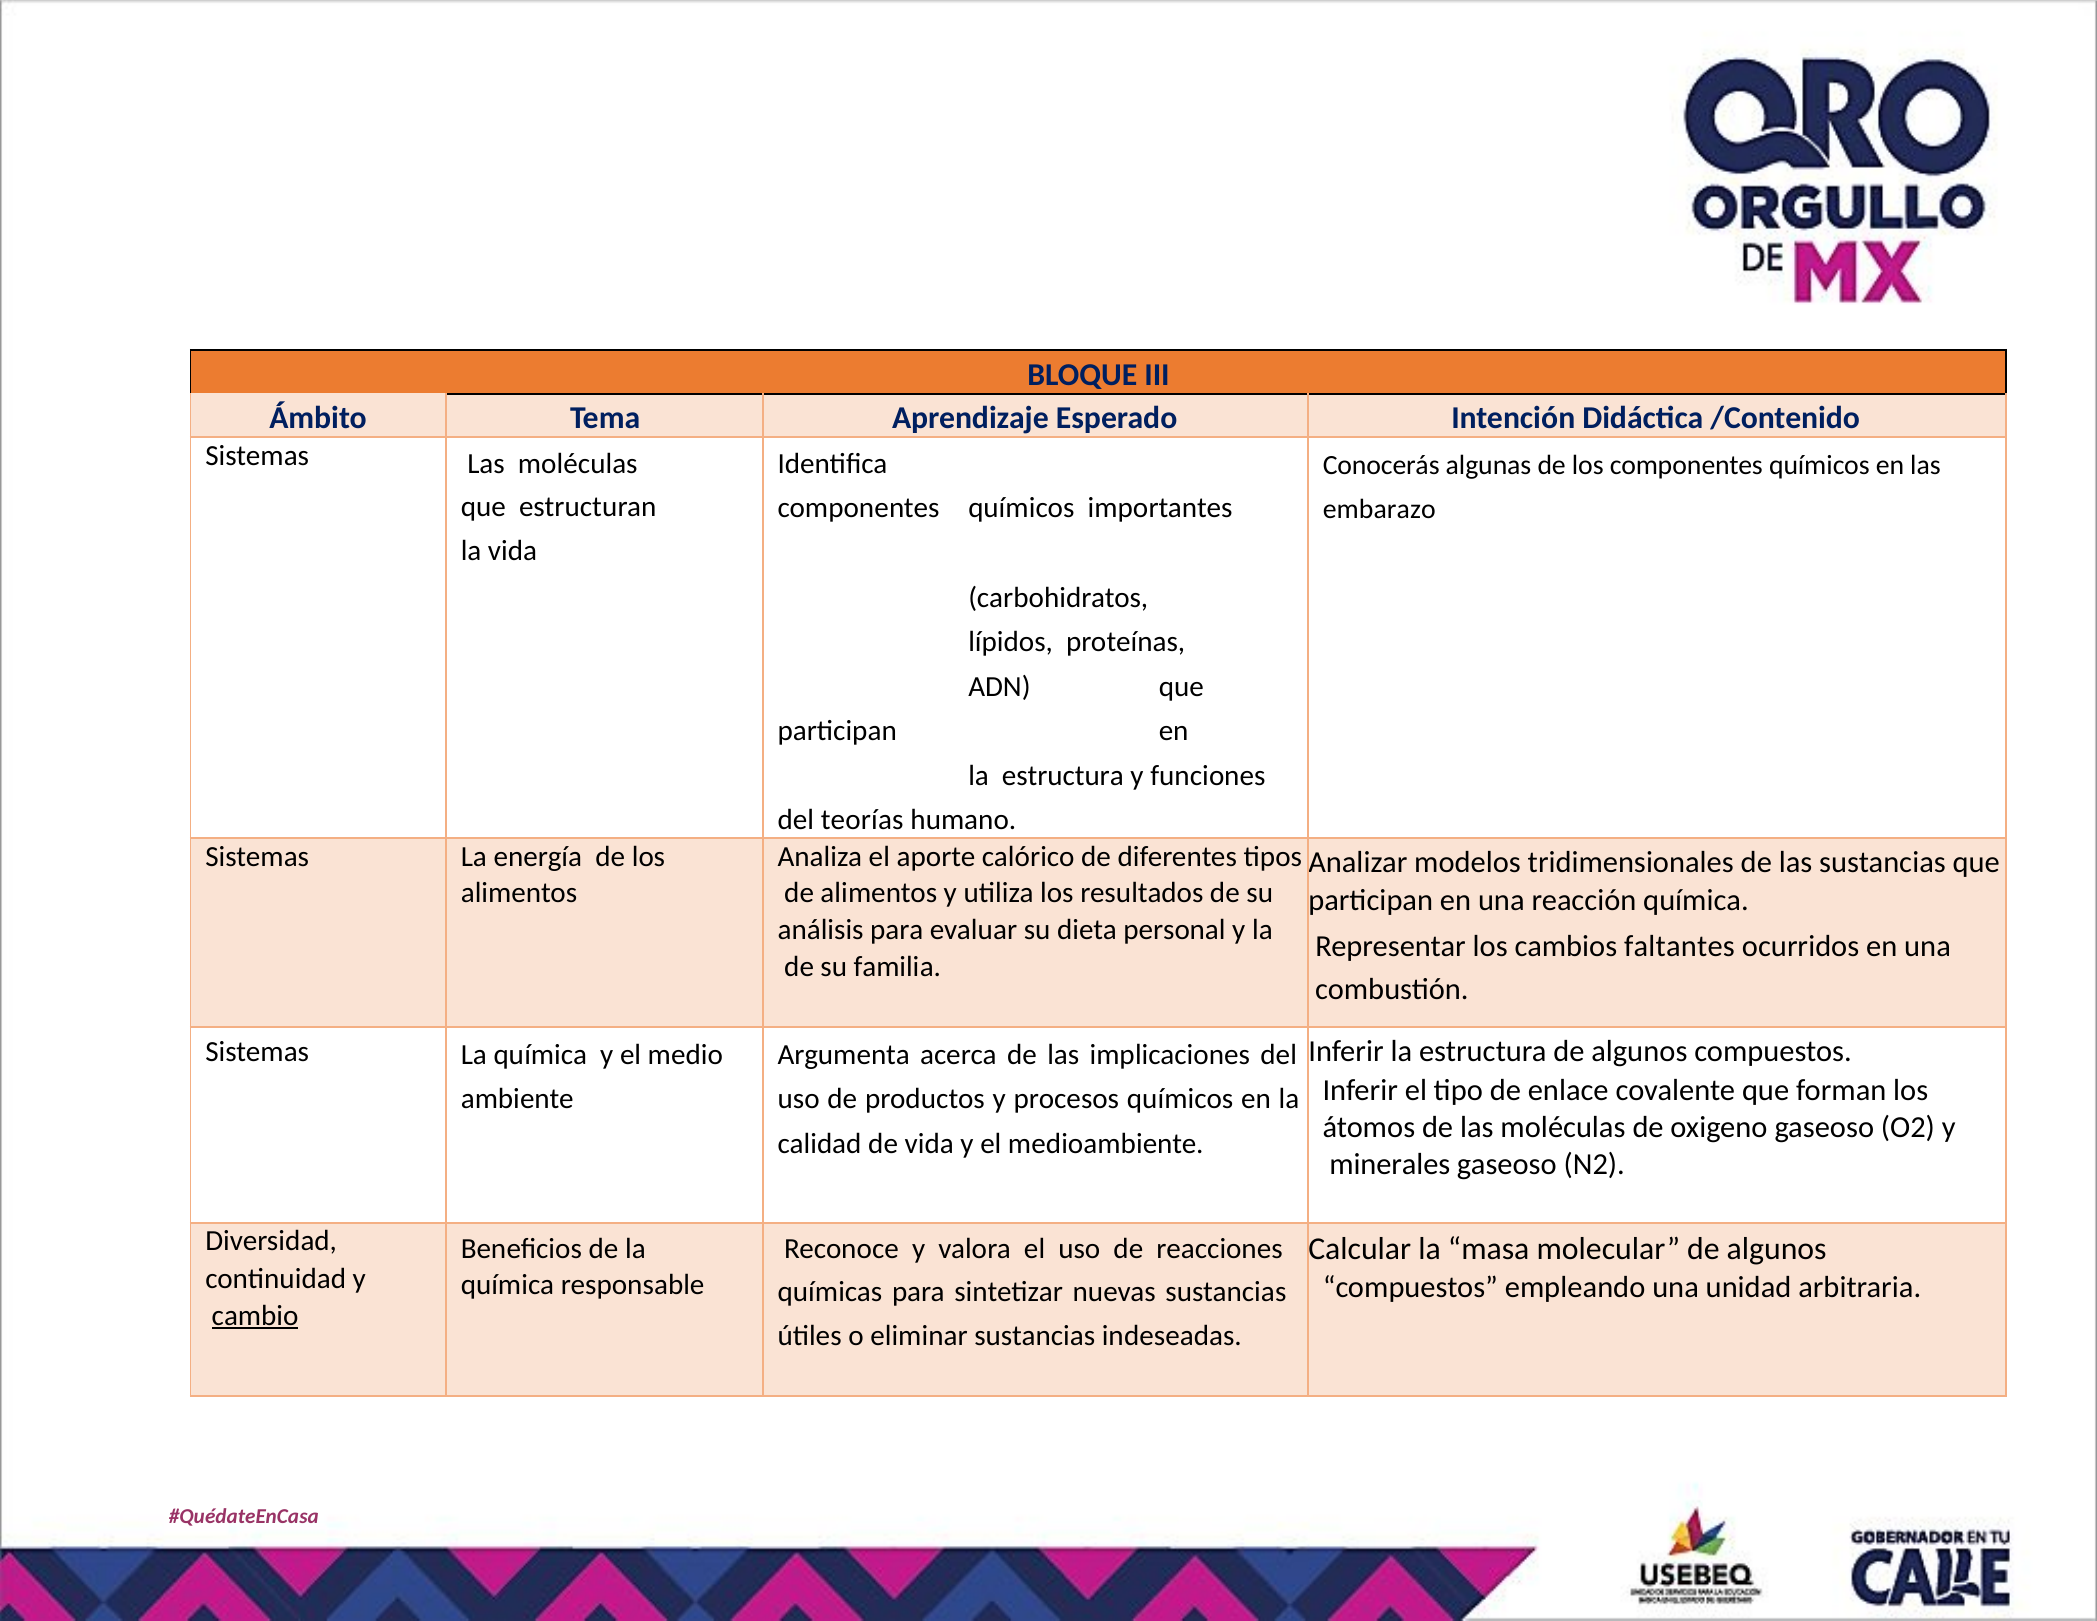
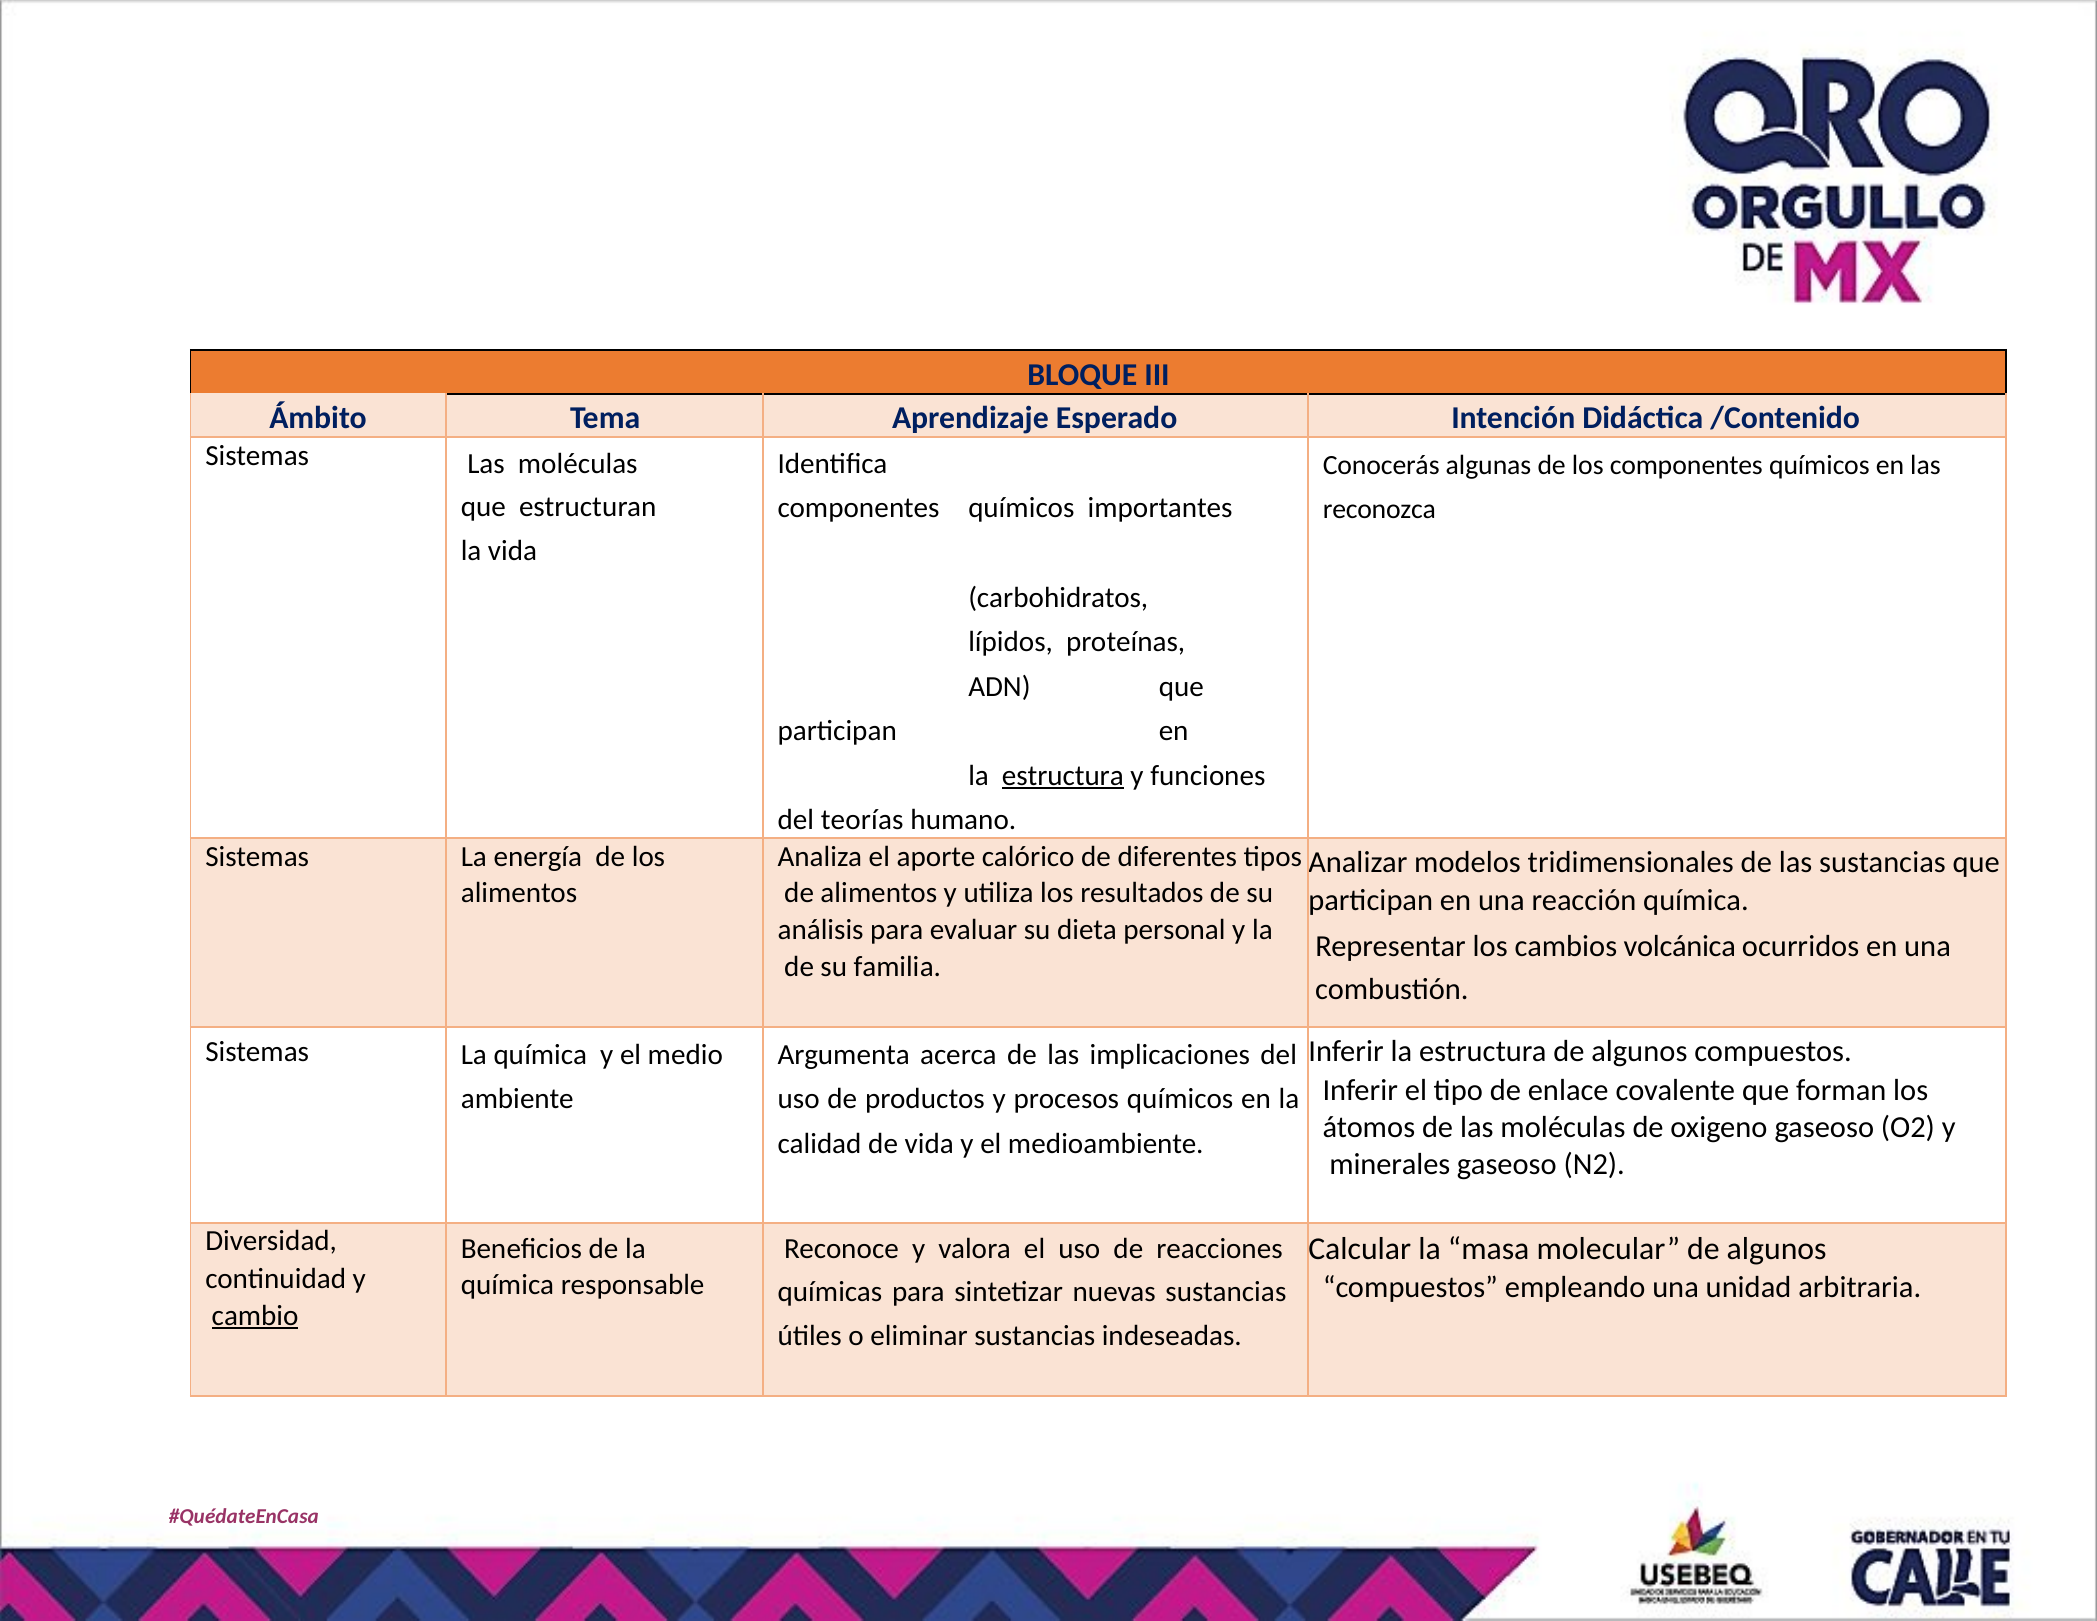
embarazo: embarazo -> reconozca
estructura at (1063, 775) underline: none -> present
faltantes: faltantes -> volcánica
